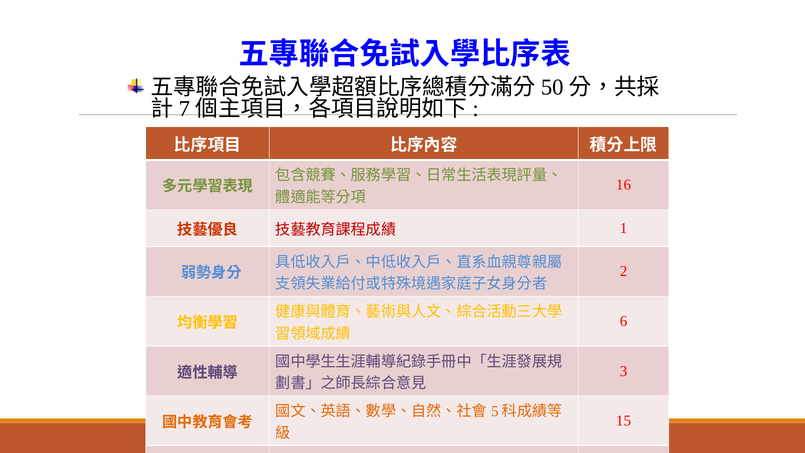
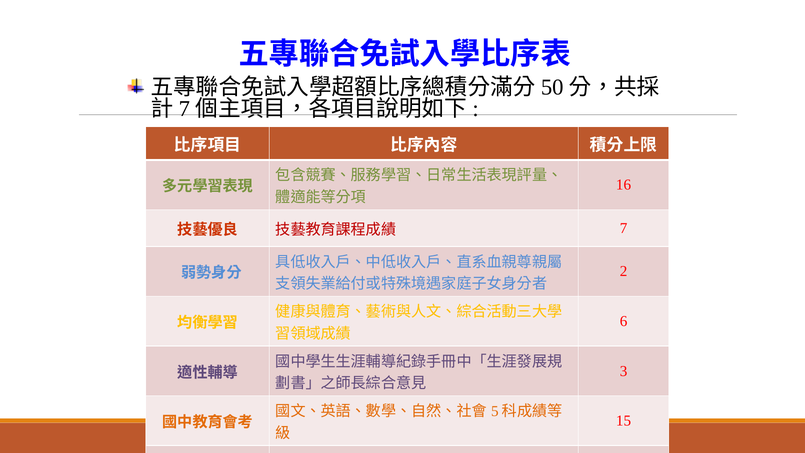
1: 1 -> 7
